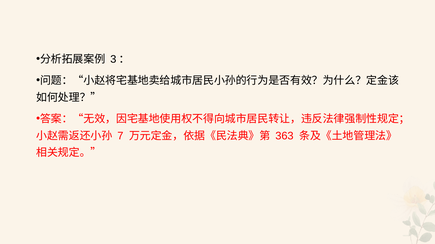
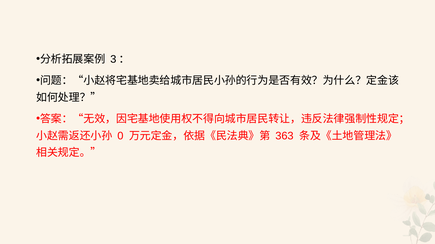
7: 7 -> 0
